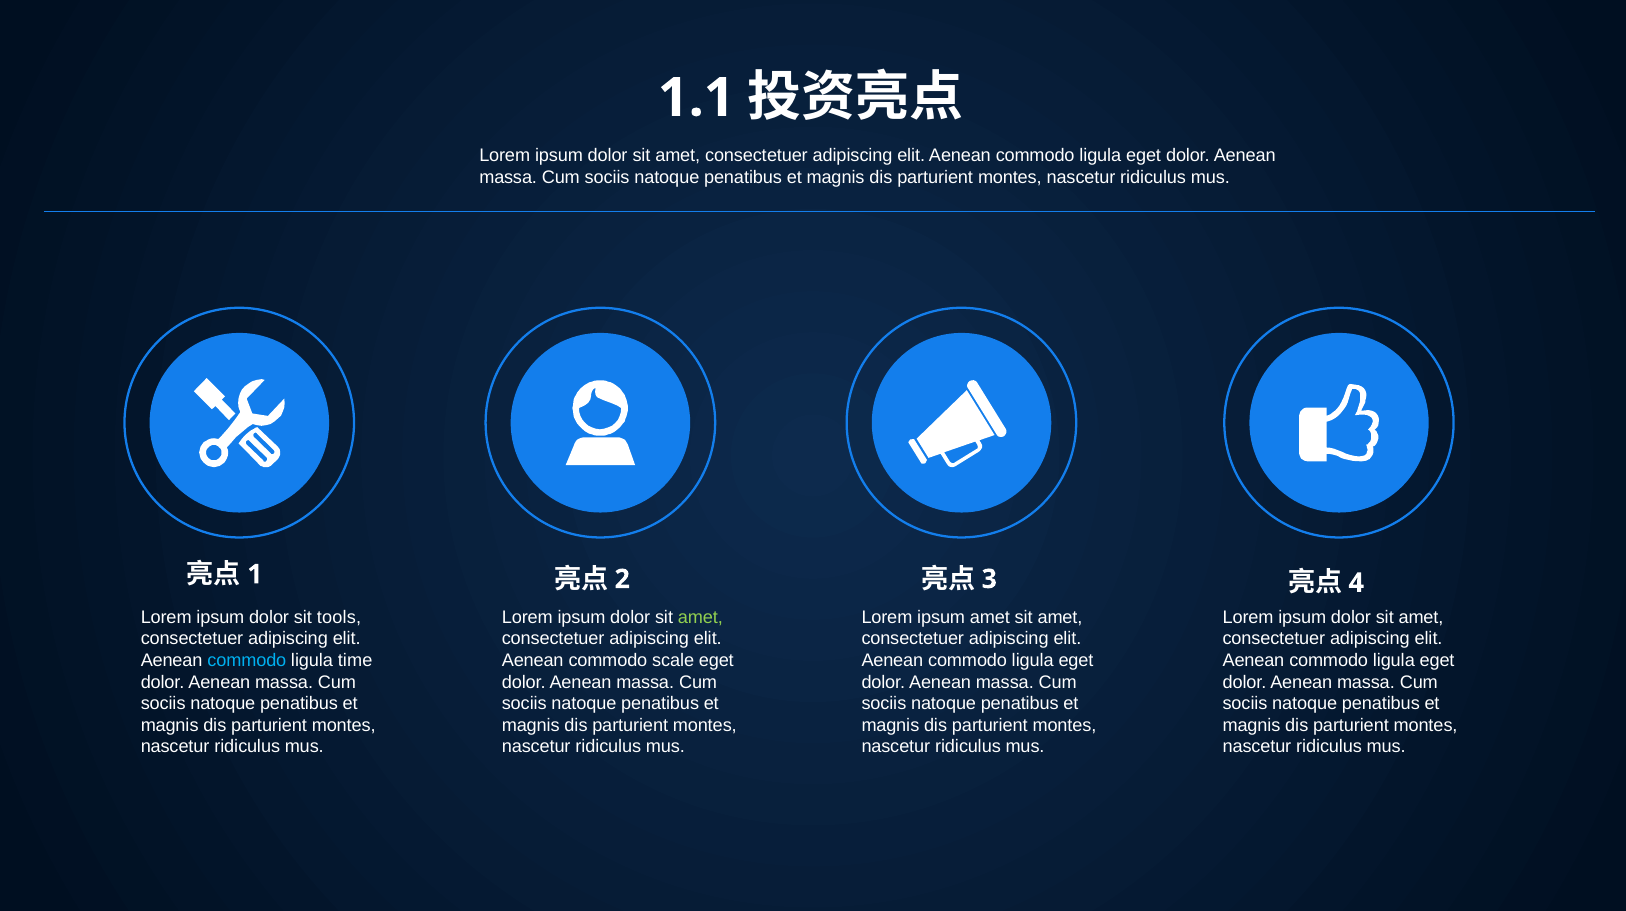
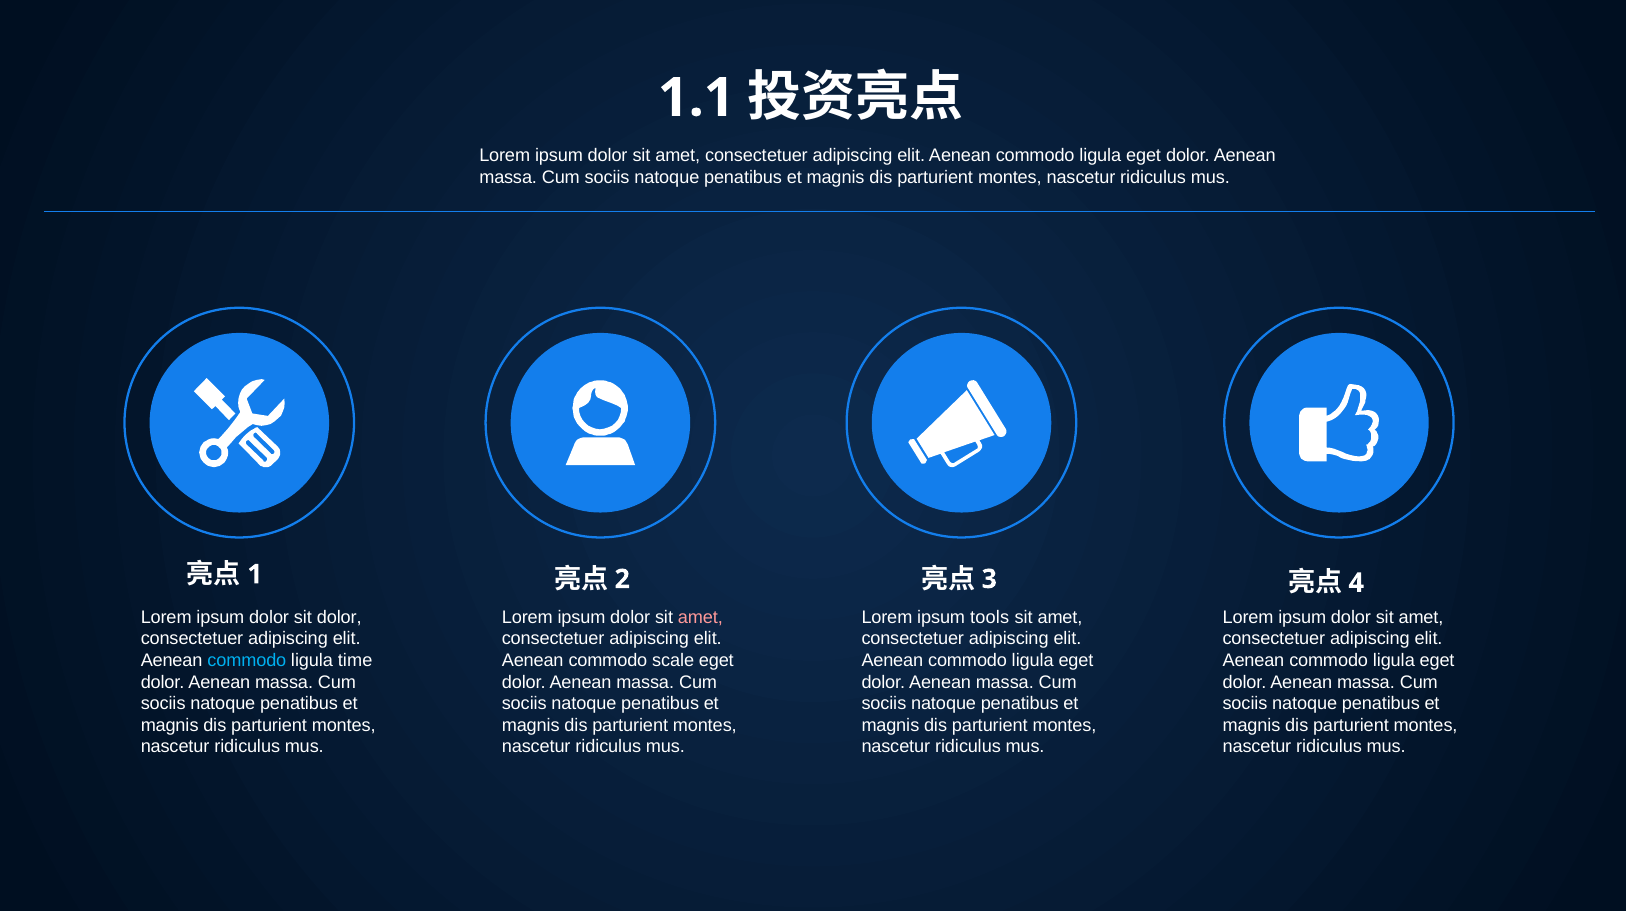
sit tools: tools -> dolor
amet at (700, 617) colour: light green -> pink
ipsum amet: amet -> tools
